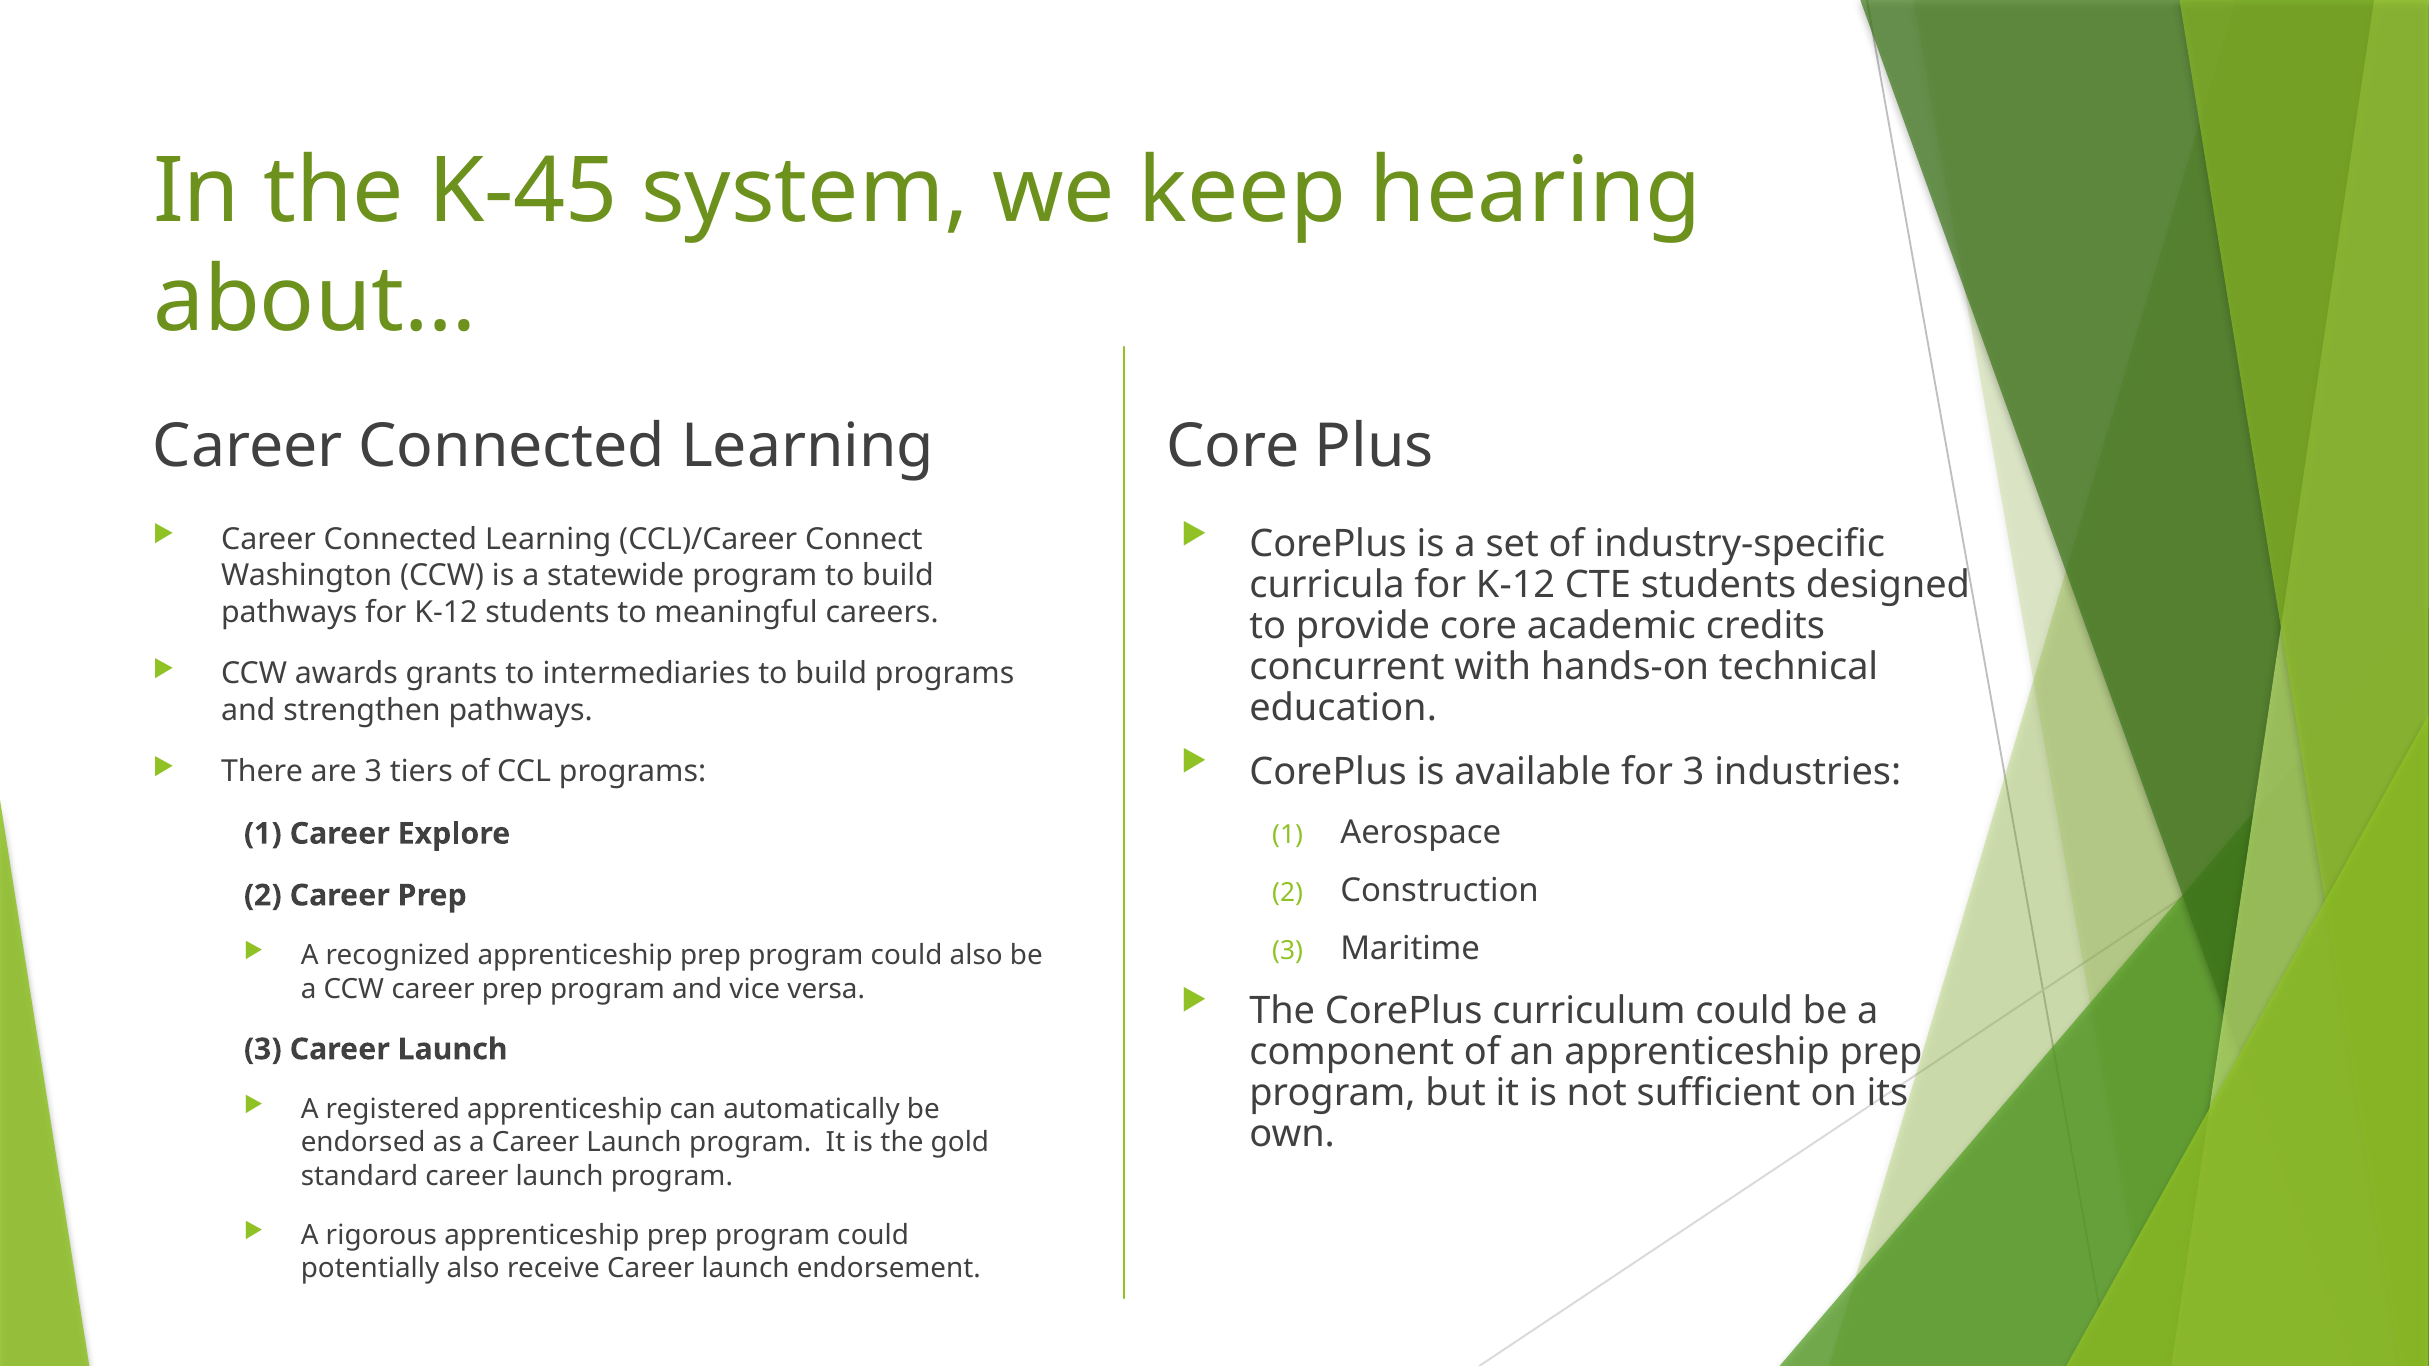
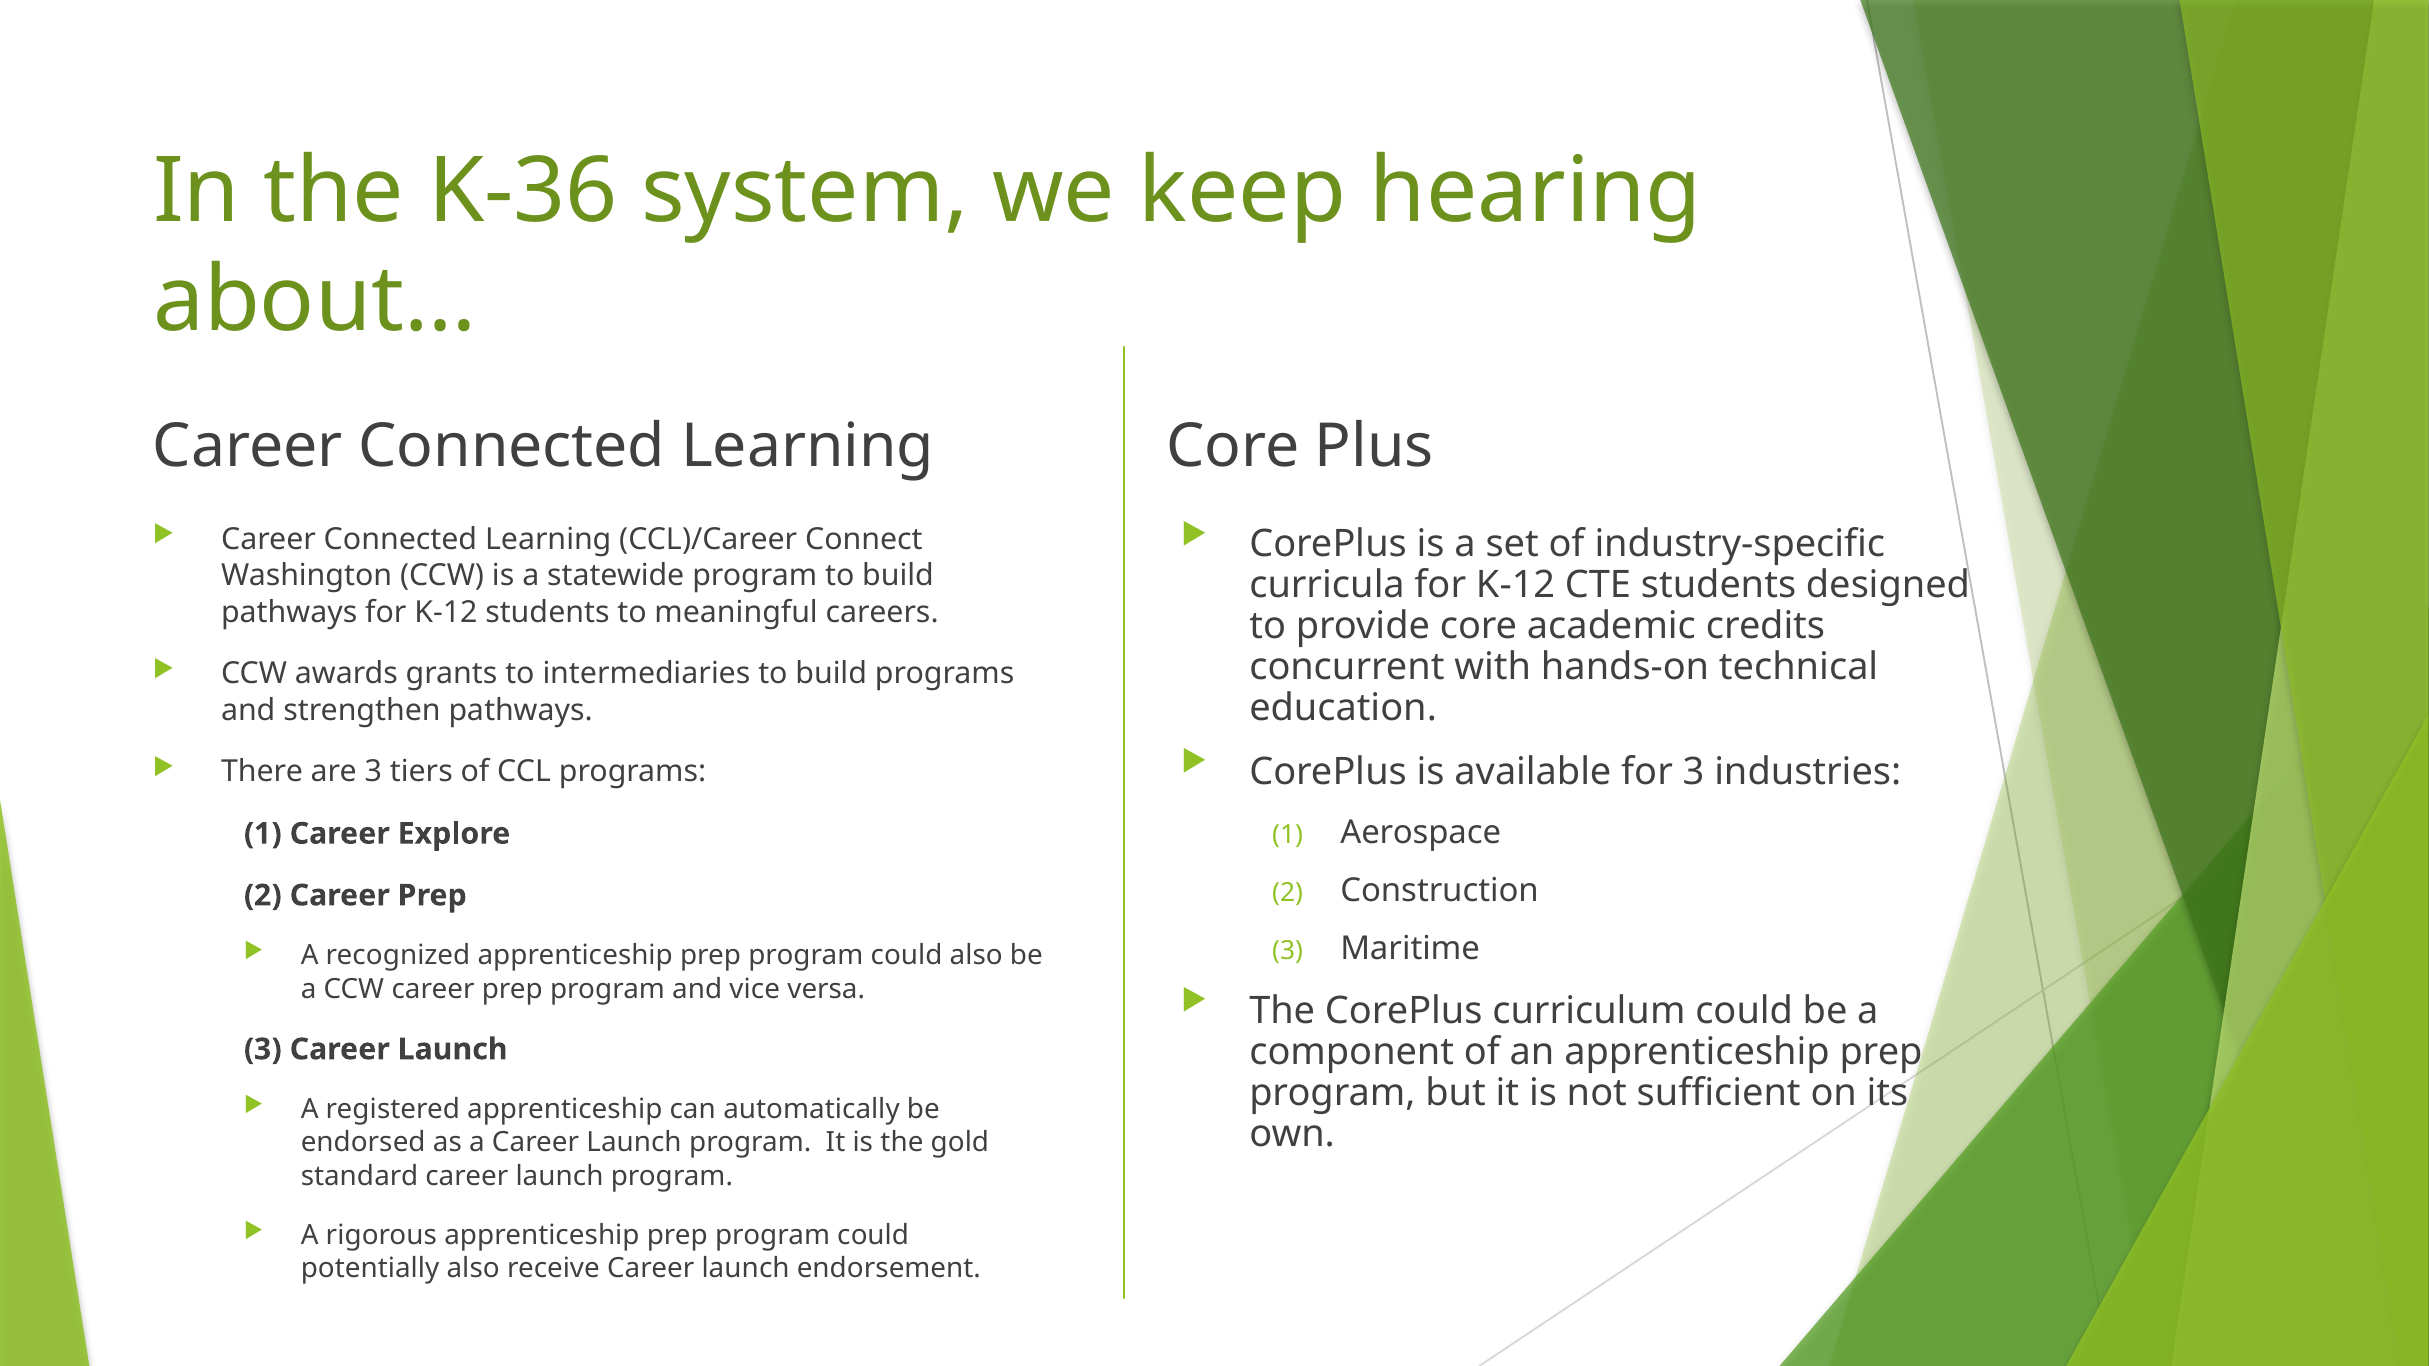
K-45: K-45 -> K-36
